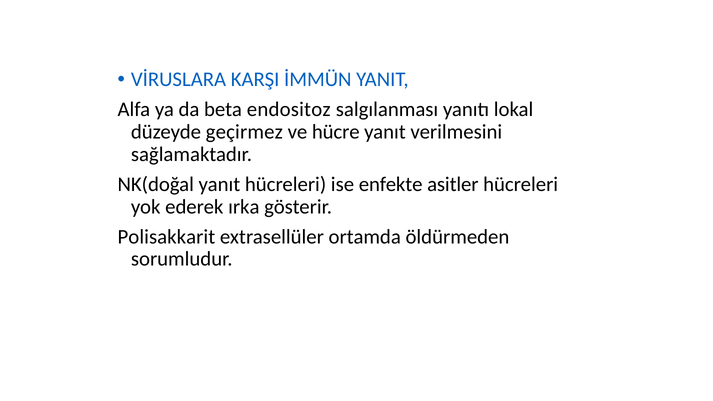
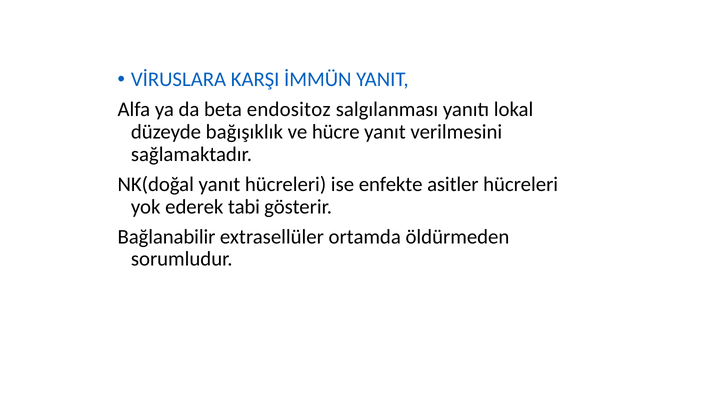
geçirmez: geçirmez -> bağışıklık
ırka: ırka -> tabi
Polisakkarit: Polisakkarit -> Bağlanabilir
